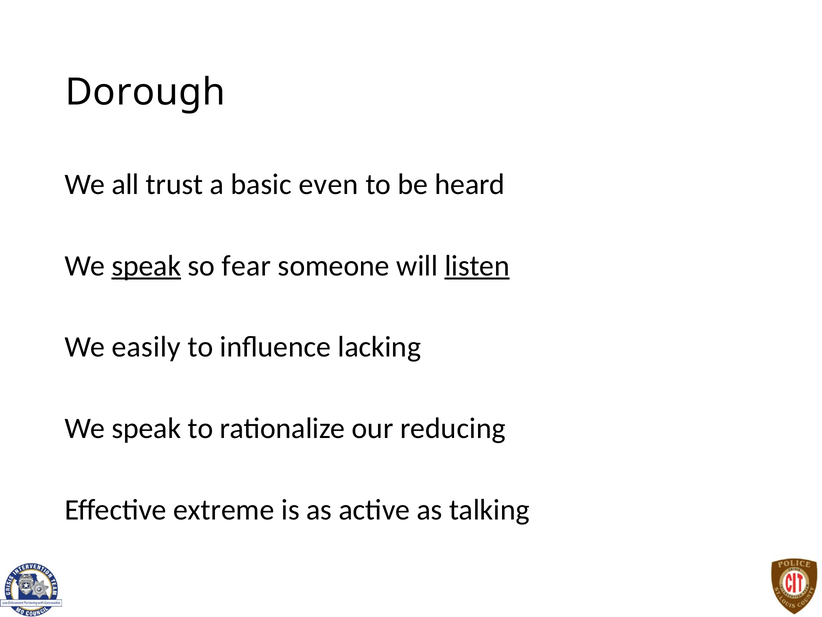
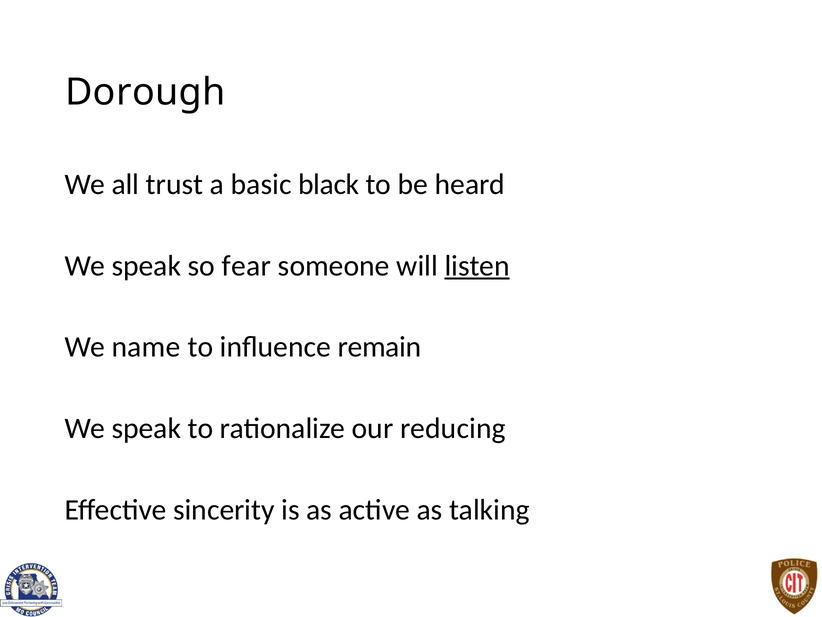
even: even -> black
speak at (146, 266) underline: present -> none
easily: easily -> name
lacking: lacking -> remain
extreme: extreme -> sincerity
